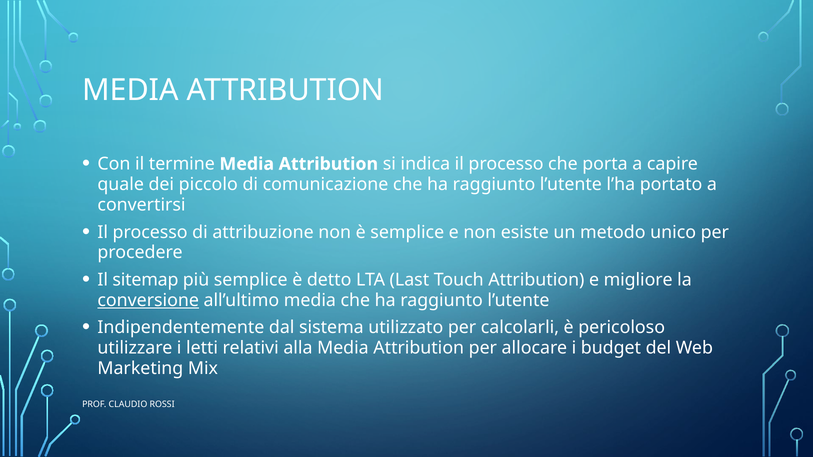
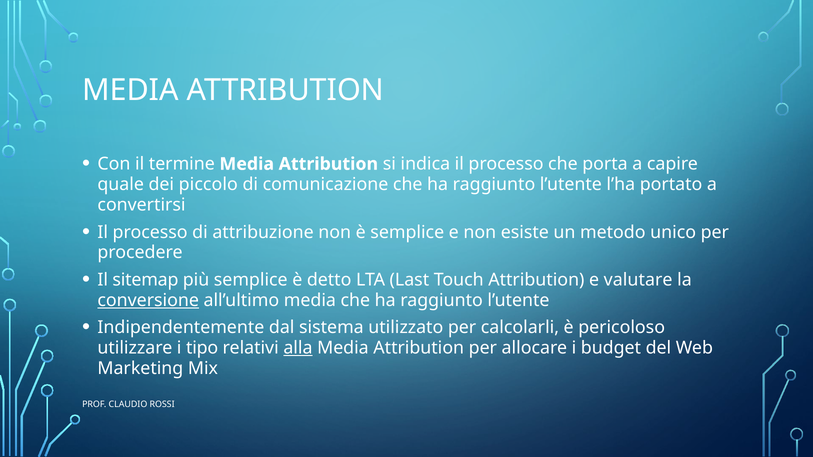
migliore: migliore -> valutare
letti: letti -> tipo
alla underline: none -> present
